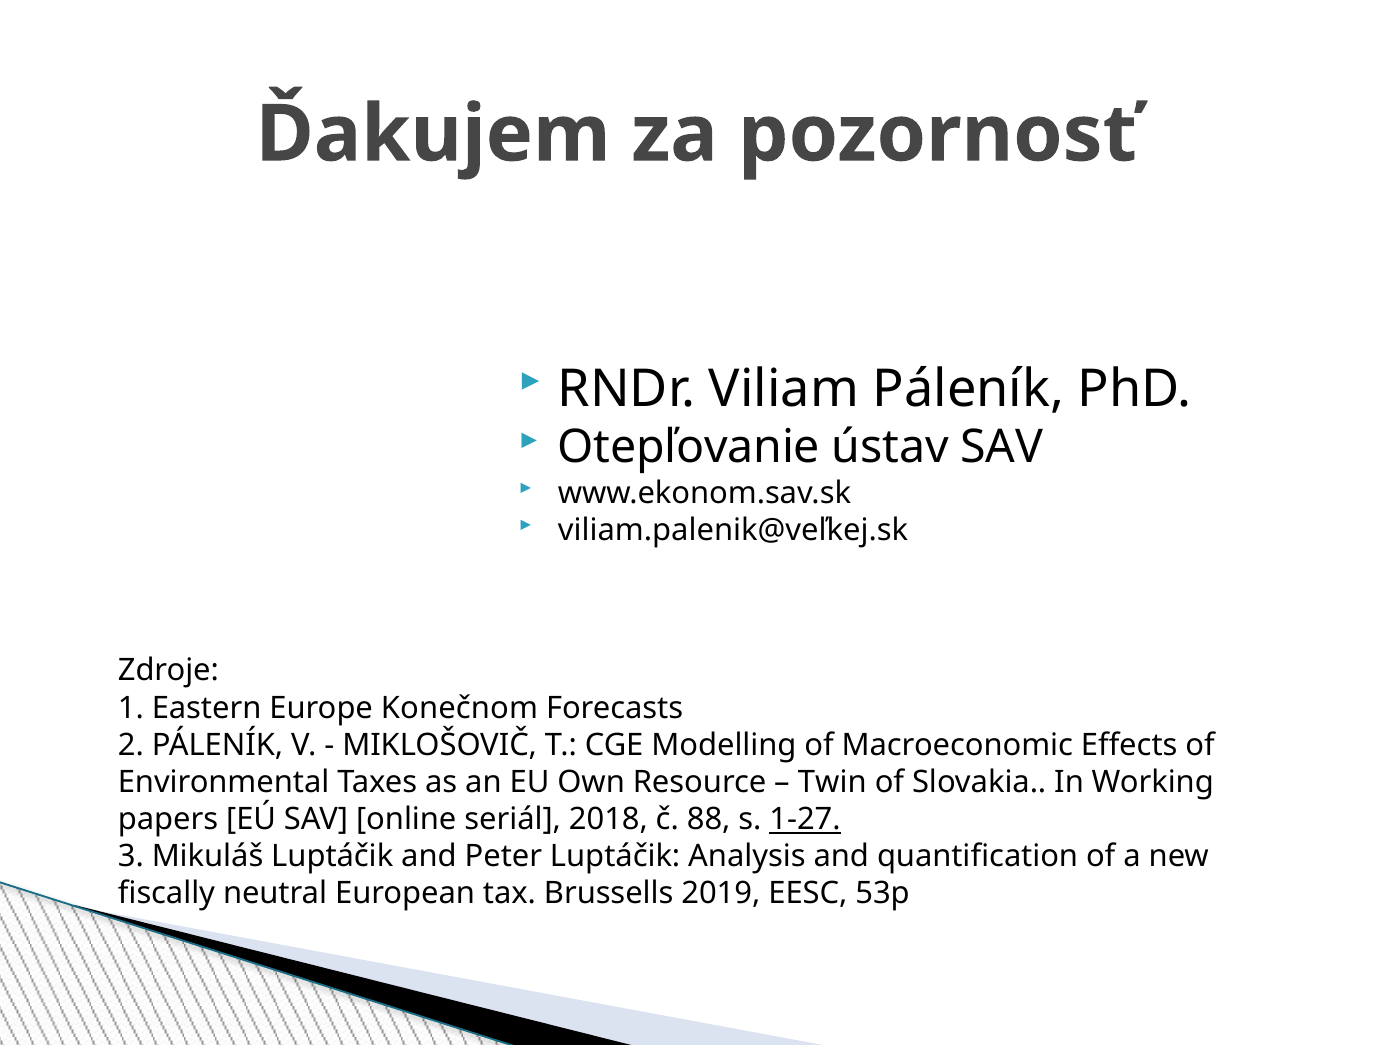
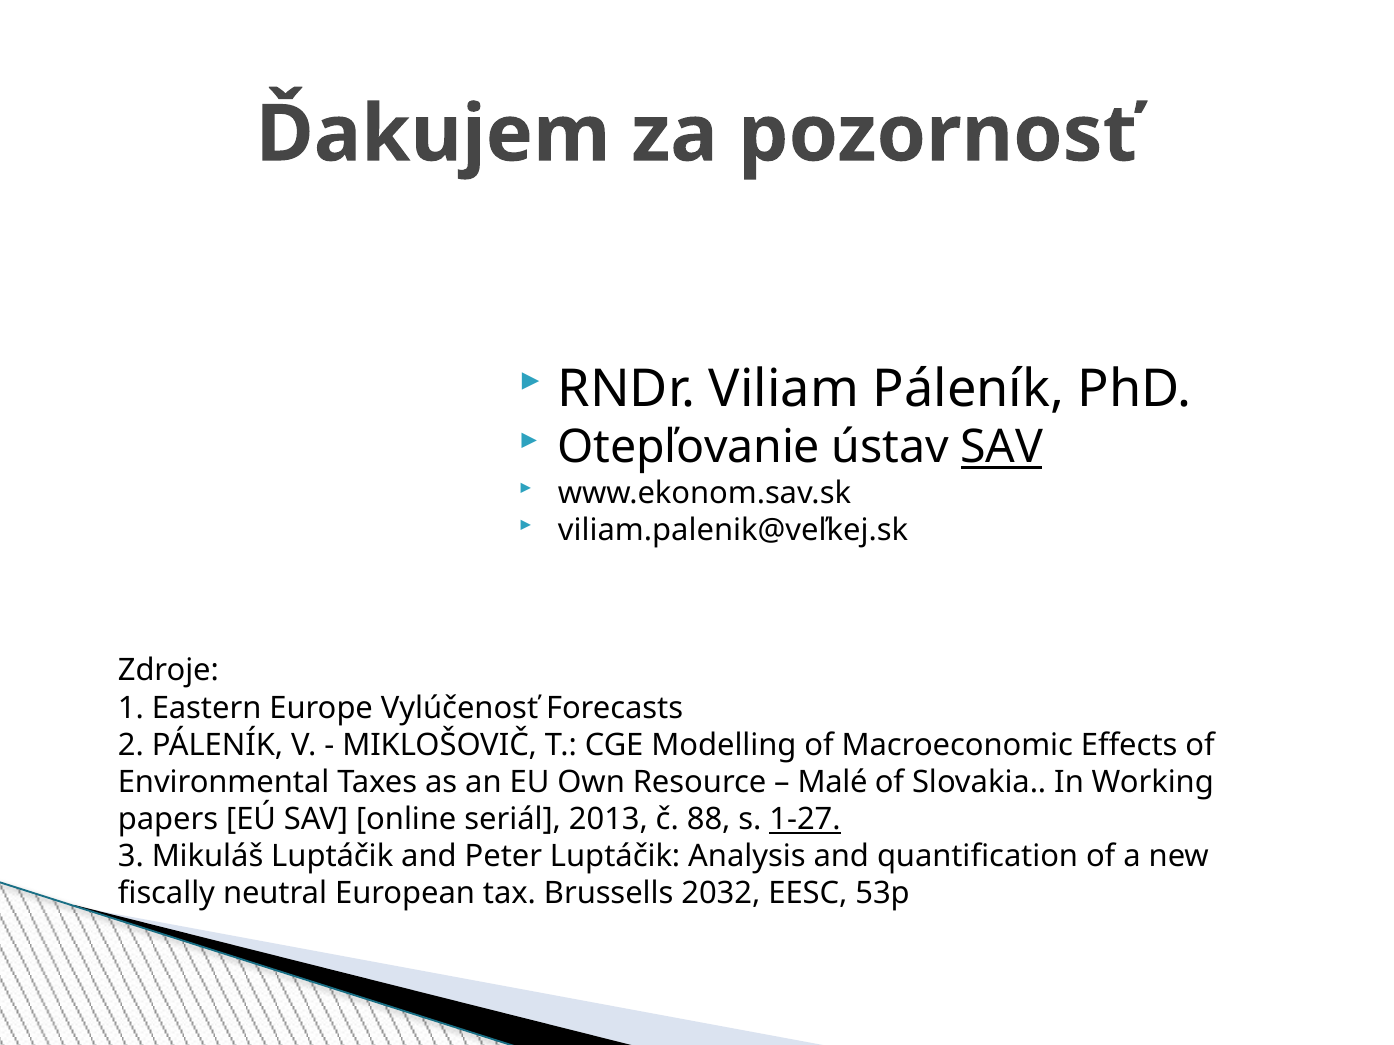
SAV at (1002, 448) underline: none -> present
Konečnom: Konečnom -> Vylúčenosť
Twin: Twin -> Malé
2018: 2018 -> 2013
2019: 2019 -> 2032
